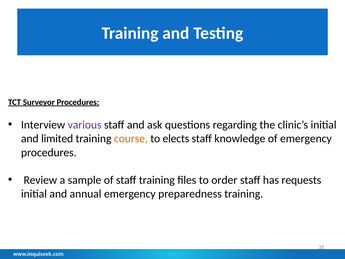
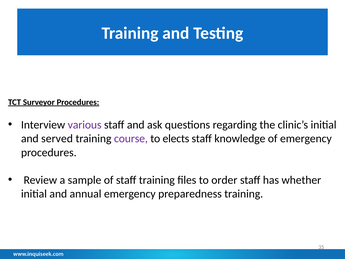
limited: limited -> served
course colour: orange -> purple
requests: requests -> whether
